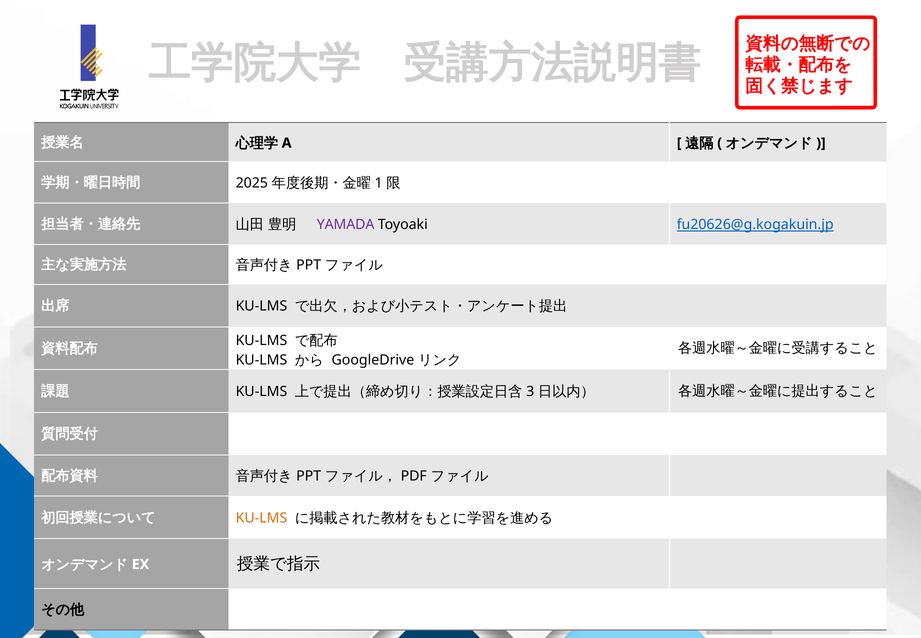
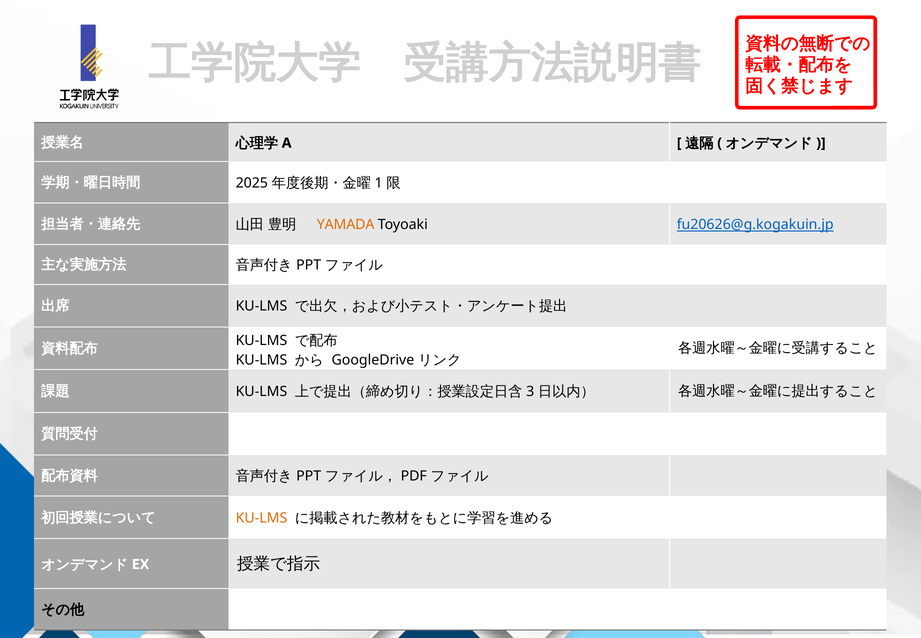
YAMADA colour: purple -> orange
